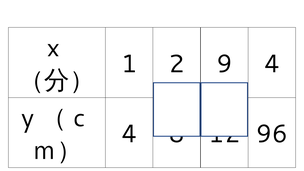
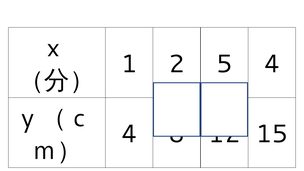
9: 9 -> 5
96: 96 -> 15
